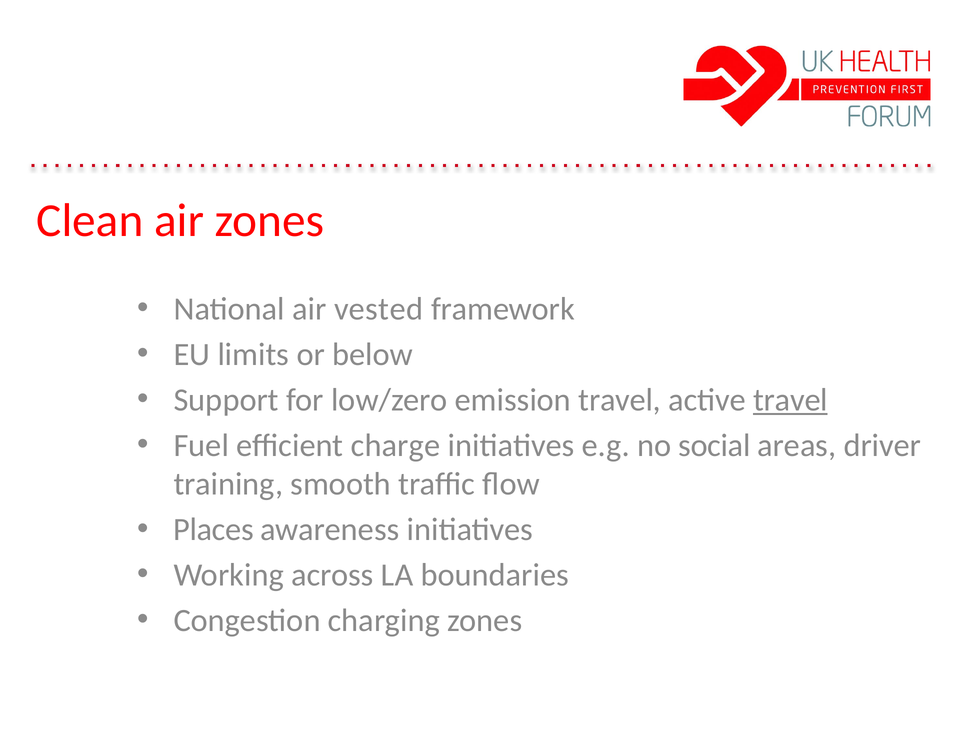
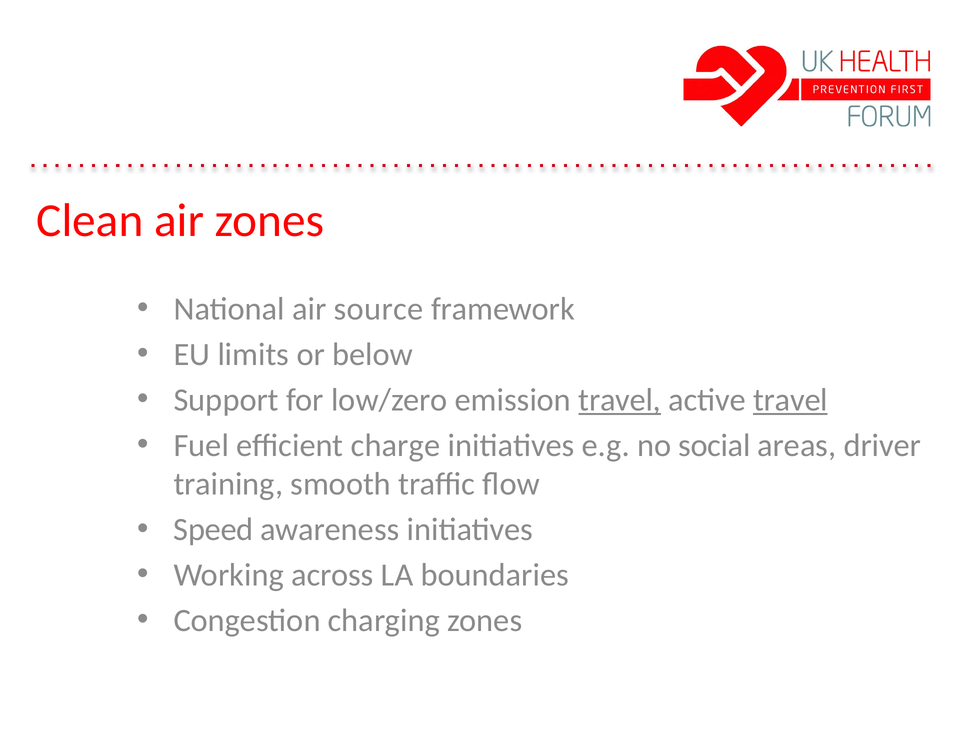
vested: vested -> source
travel at (620, 400) underline: none -> present
Places: Places -> Speed
